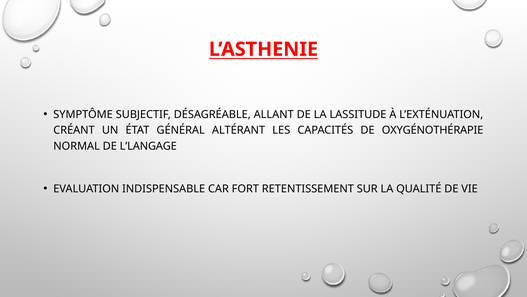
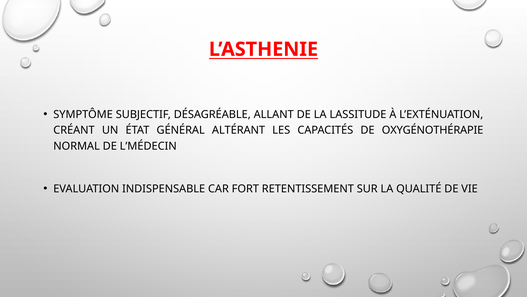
L’LANGAGE: L’LANGAGE -> L’MÉDECIN
